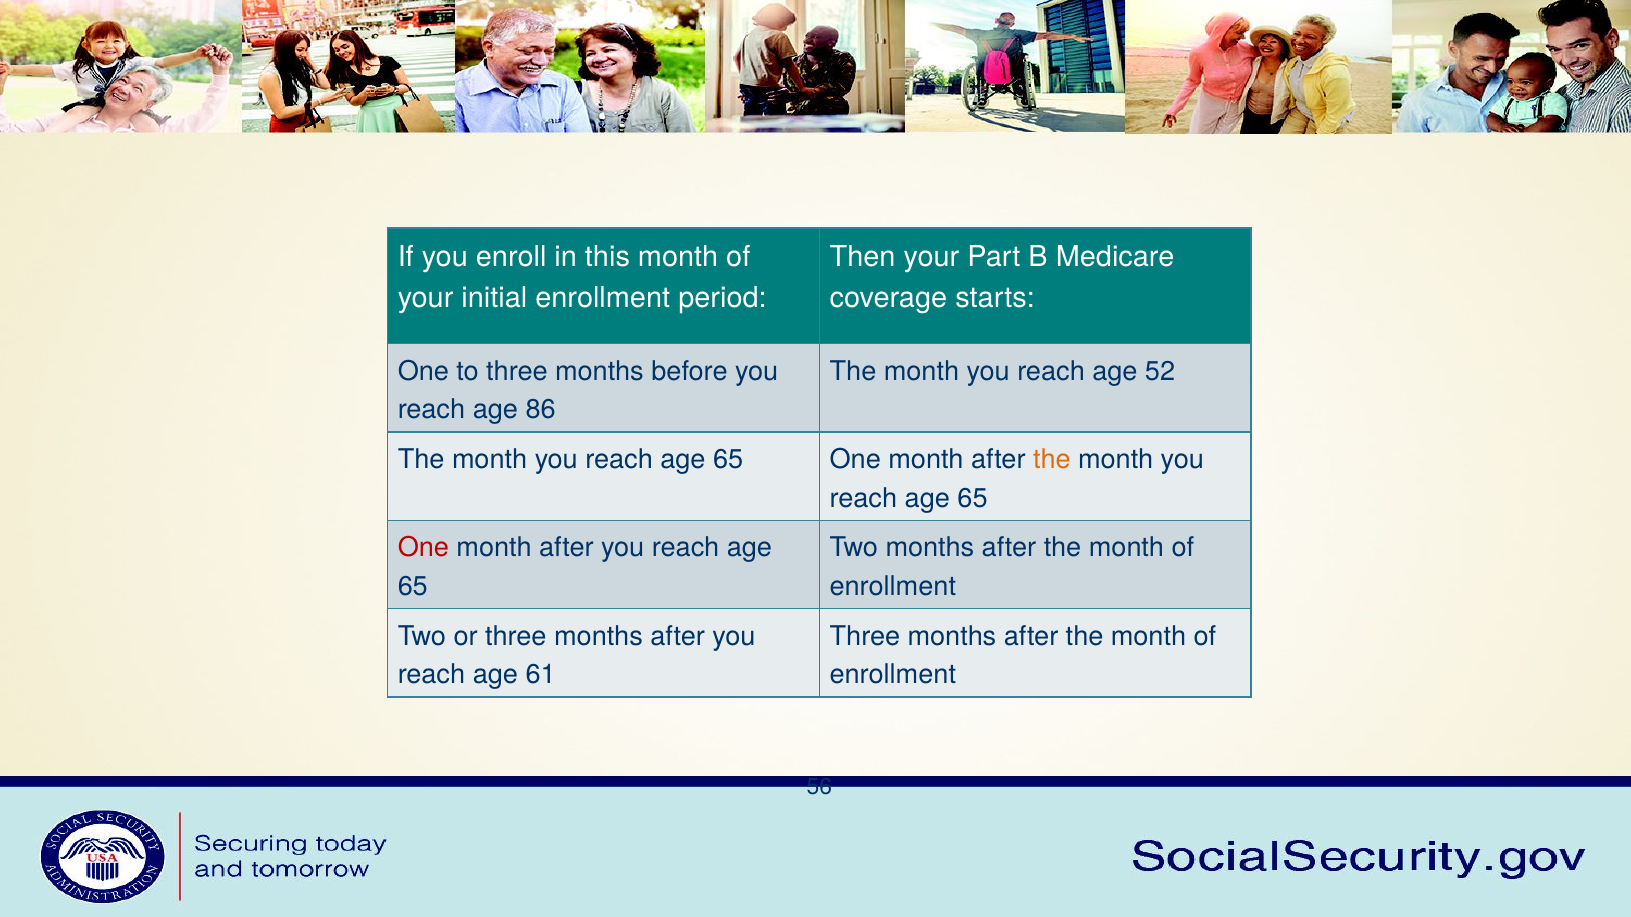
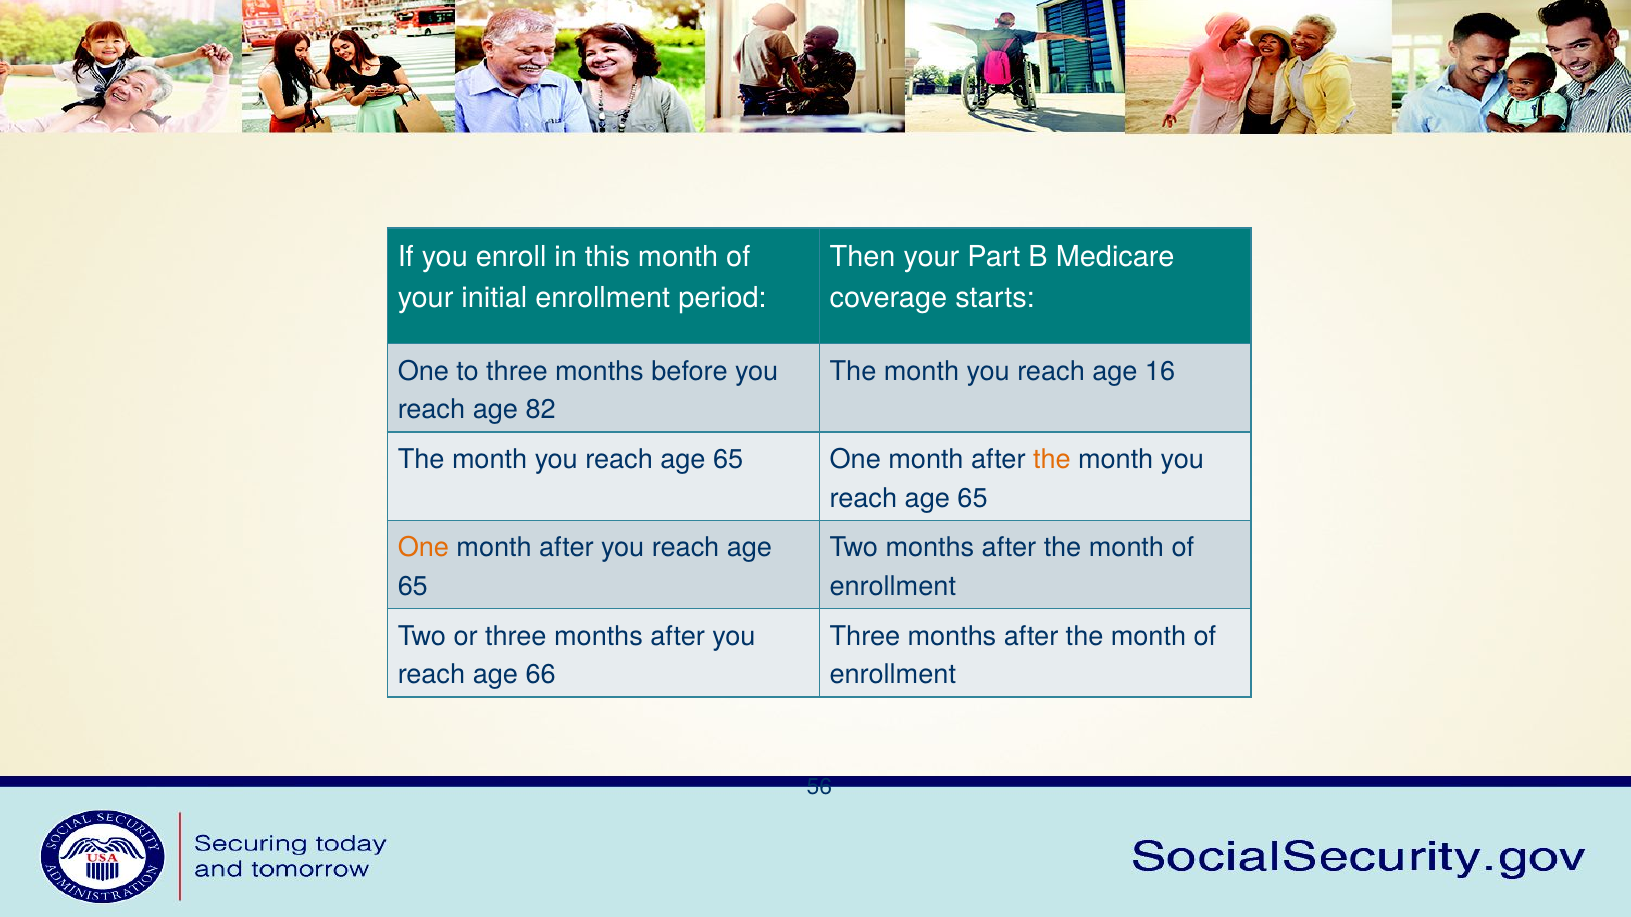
52: 52 -> 16
86: 86 -> 82
One at (423, 548) colour: red -> orange
61: 61 -> 66
